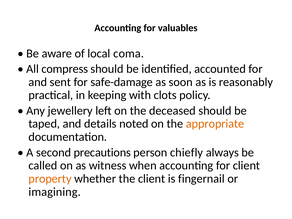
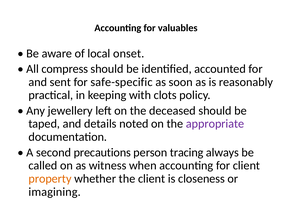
coma: coma -> onset
safe-damage: safe-damage -> safe-specific
appropriate colour: orange -> purple
chiefly: chiefly -> tracing
fingernail: fingernail -> closeness
